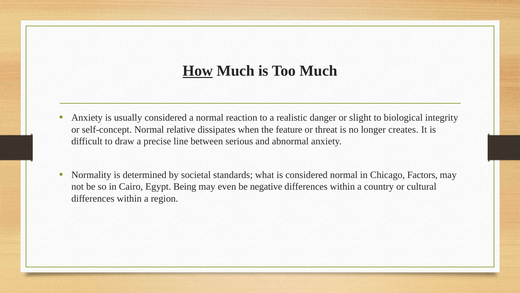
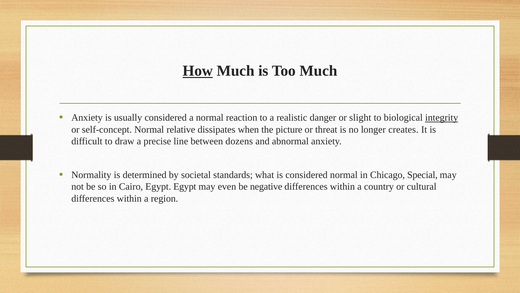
integrity underline: none -> present
feature: feature -> picture
serious: serious -> dozens
Factors: Factors -> Special
Egypt Being: Being -> Egypt
